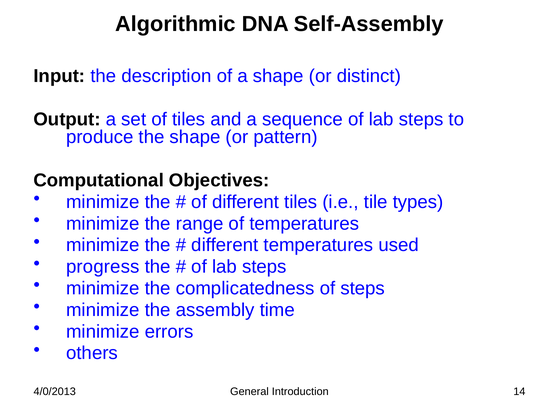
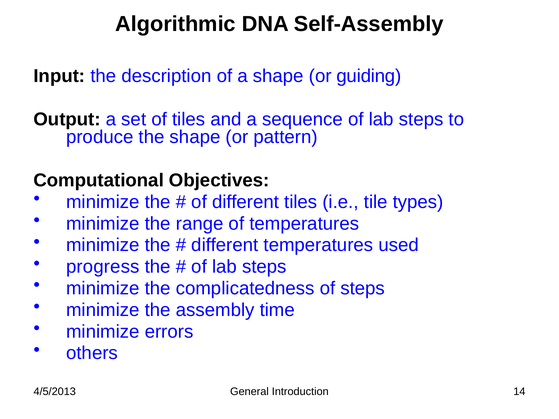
distinct: distinct -> guiding
4/0/2013: 4/0/2013 -> 4/5/2013
